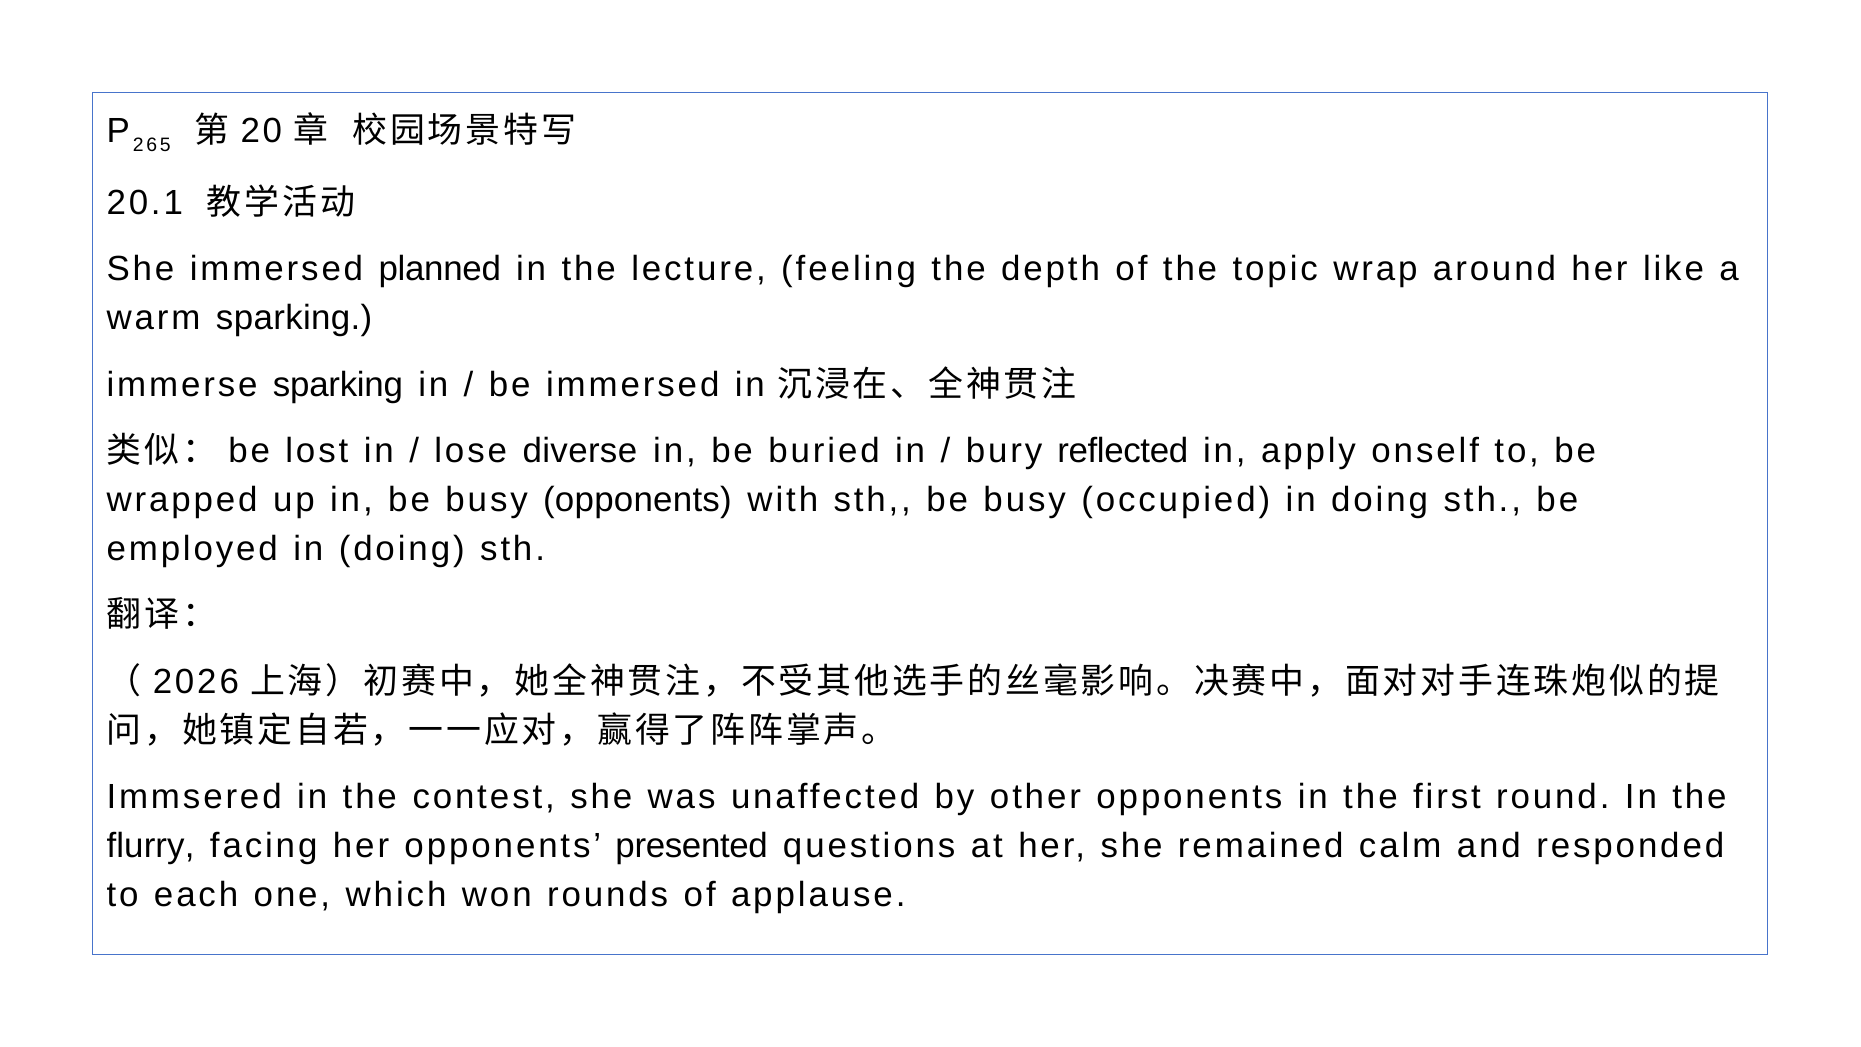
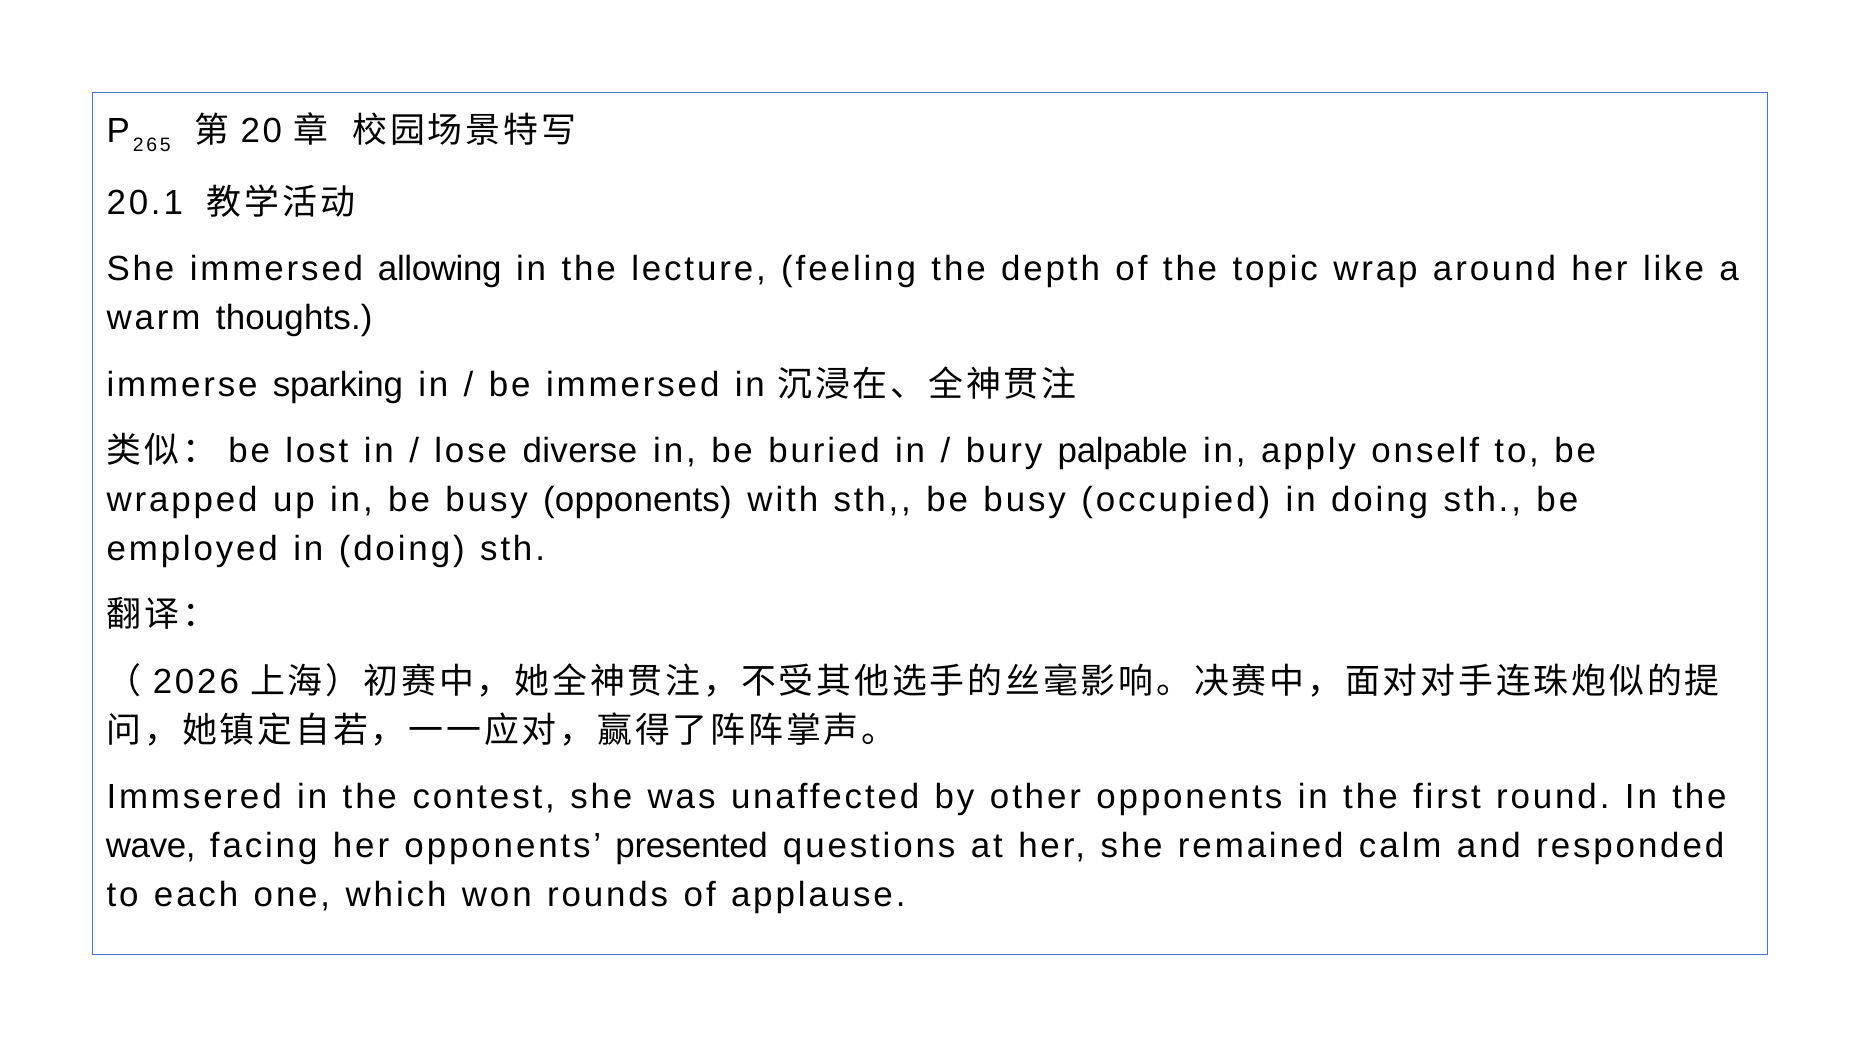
planned: planned -> allowing
warm sparking: sparking -> thoughts
reflected: reflected -> palpable
flurry: flurry -> wave
